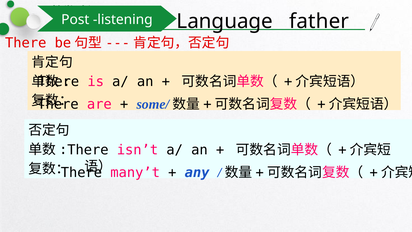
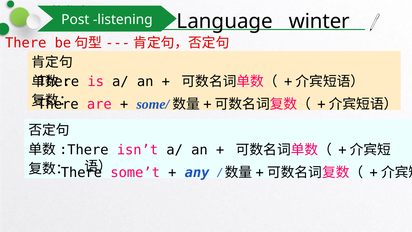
father: father -> winter
many’t: many’t -> some’t
